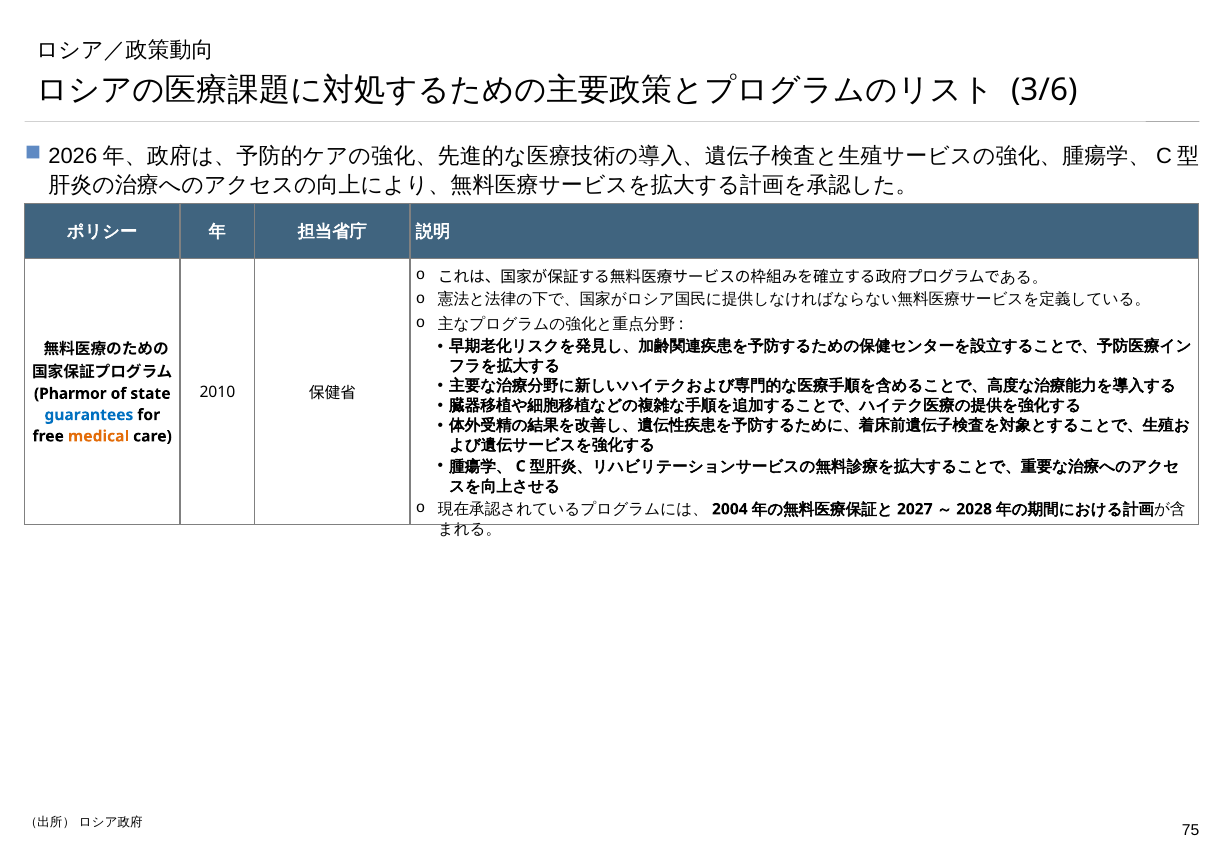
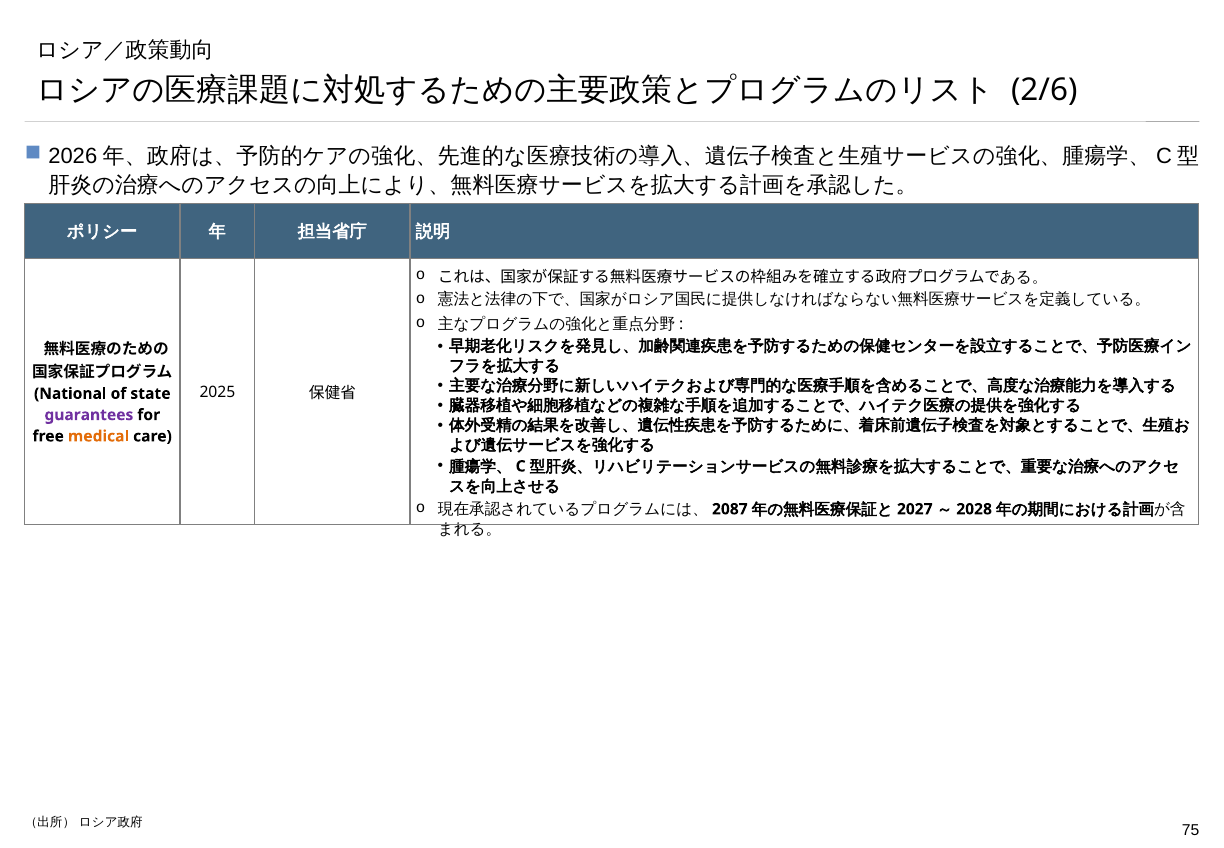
3/6: 3/6 -> 2/6
2010: 2010 -> 2025
Pharmor: Pharmor -> National
guarantees colour: blue -> purple
2004: 2004 -> 2087
